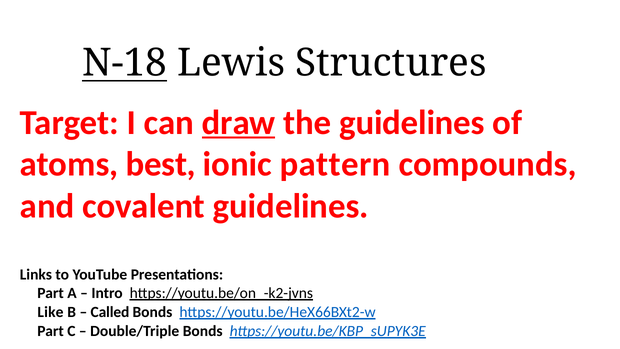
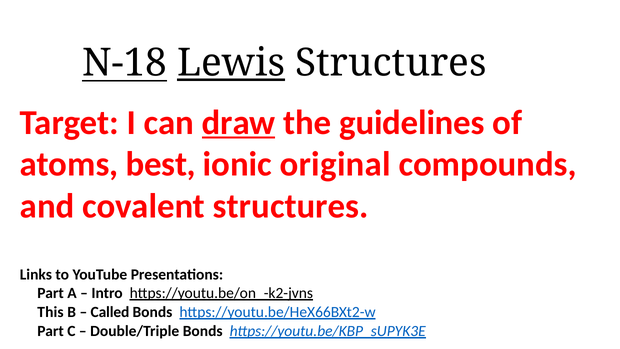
Lewis underline: none -> present
pattern: pattern -> original
covalent guidelines: guidelines -> structures
Like: Like -> This
